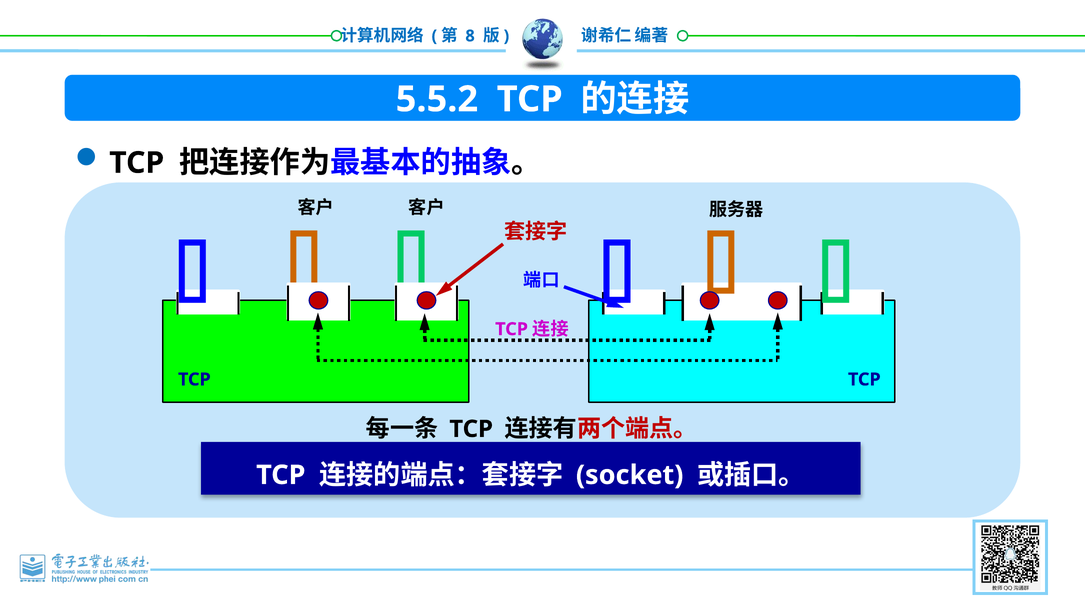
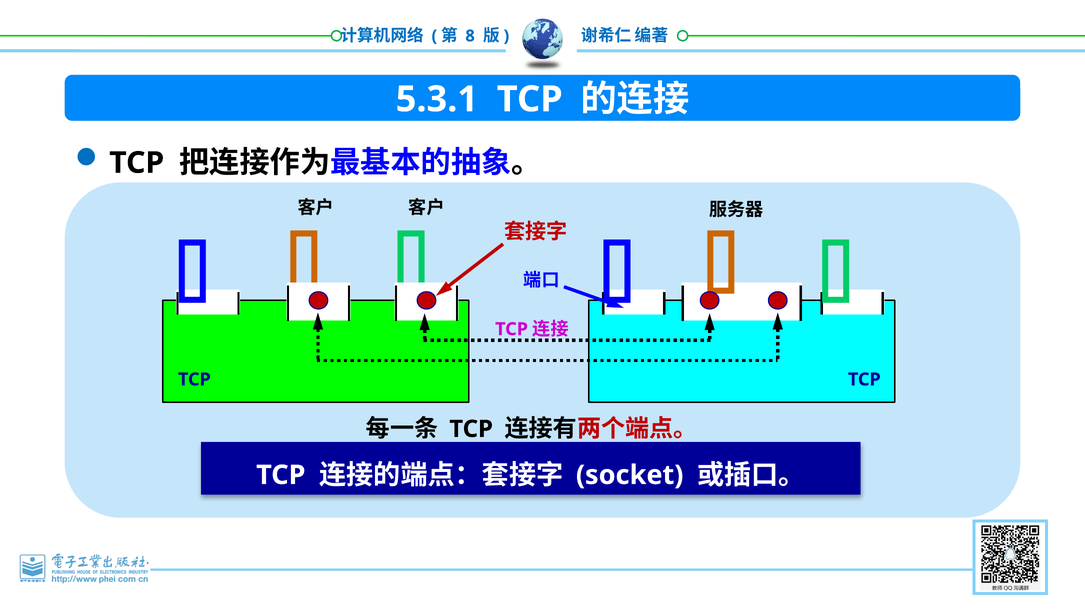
5.5.2: 5.5.2 -> 5.3.1
